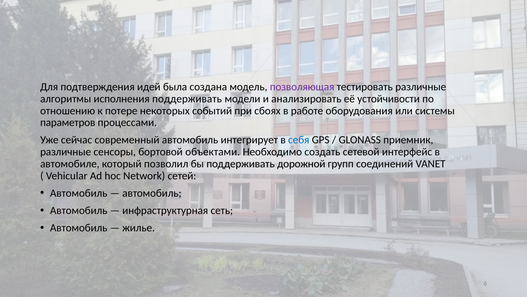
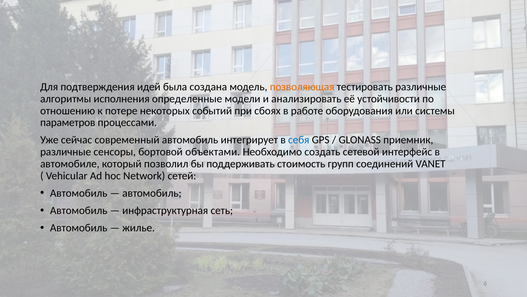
позволяющая colour: purple -> orange
исполнения поддерживать: поддерживать -> определенные
дорожной: дорожной -> стоимость
